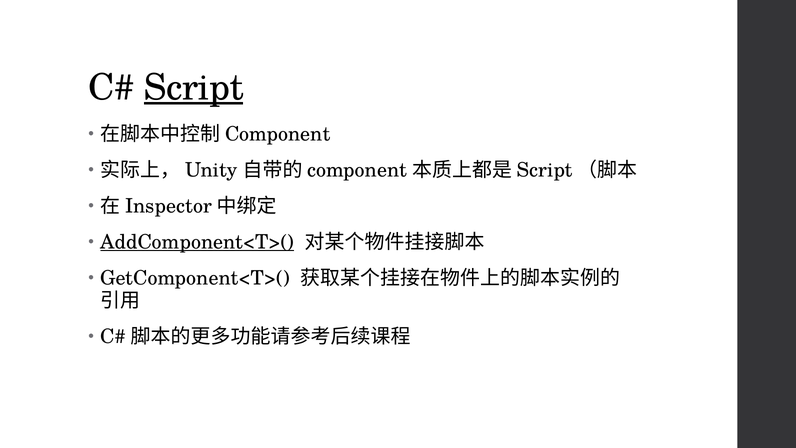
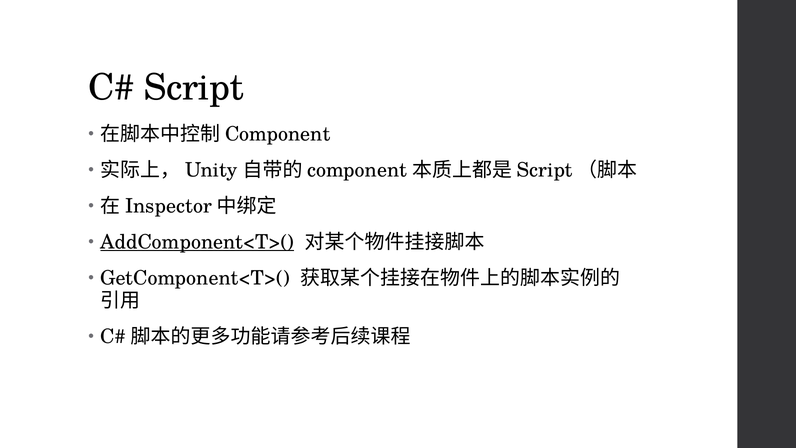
Script underline: present -> none
